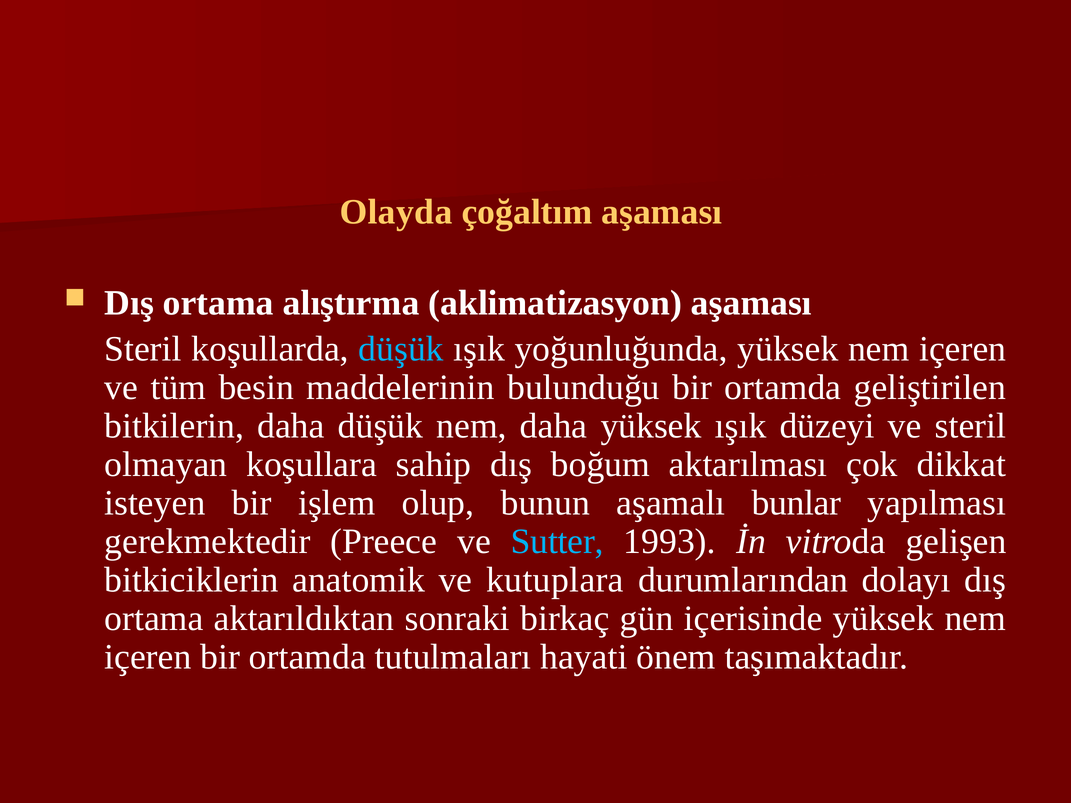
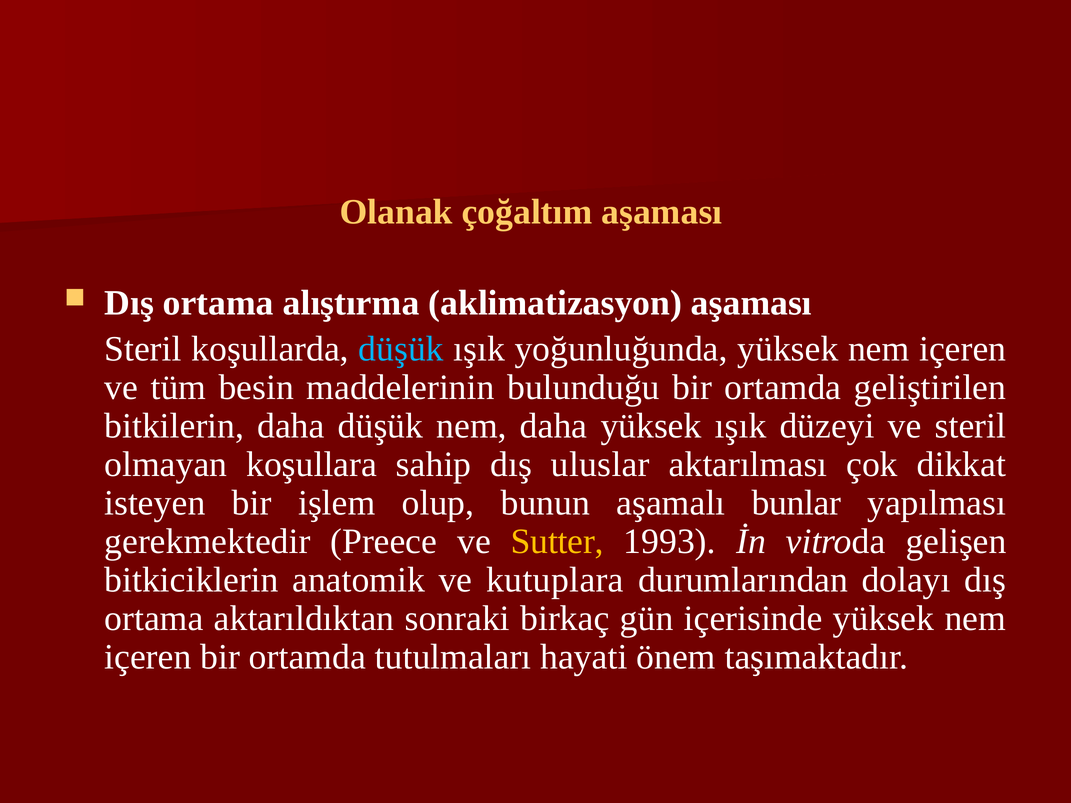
Olayda: Olayda -> Olanak
boğum: boğum -> uluslar
Sutter colour: light blue -> yellow
